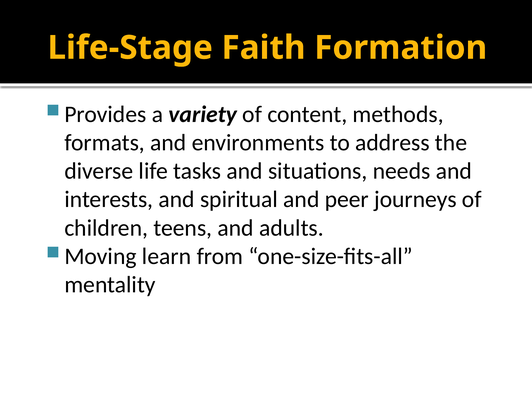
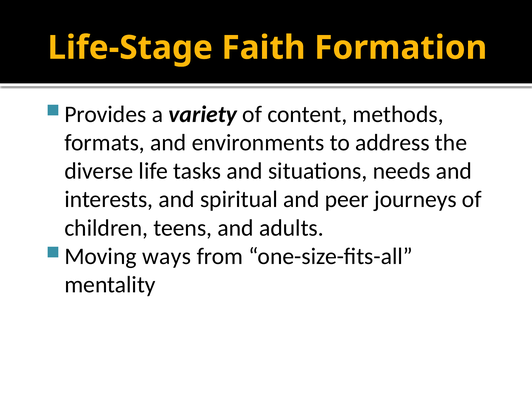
learn: learn -> ways
